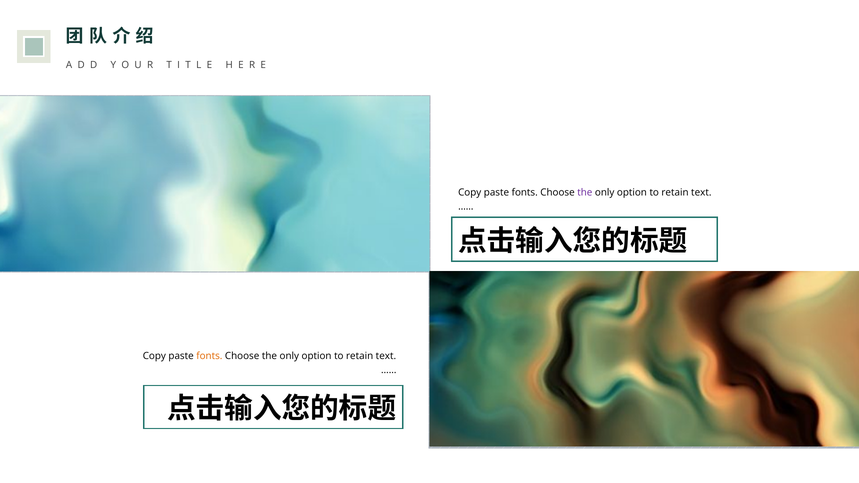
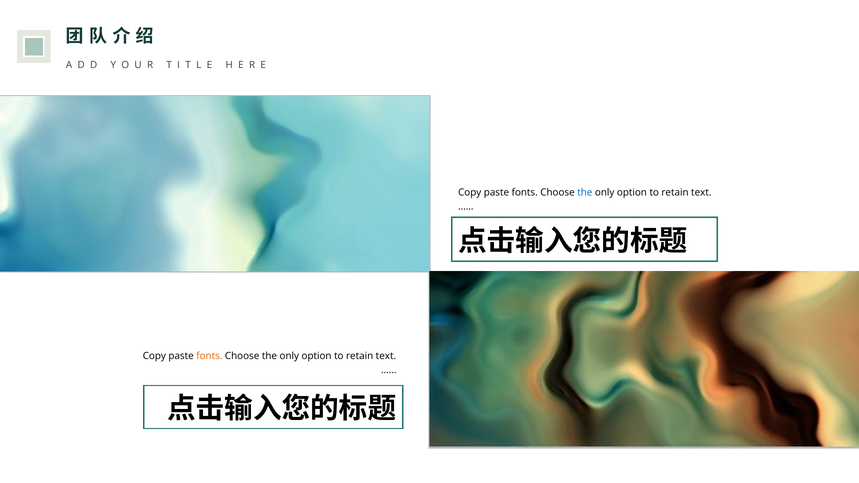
the at (585, 192) colour: purple -> blue
